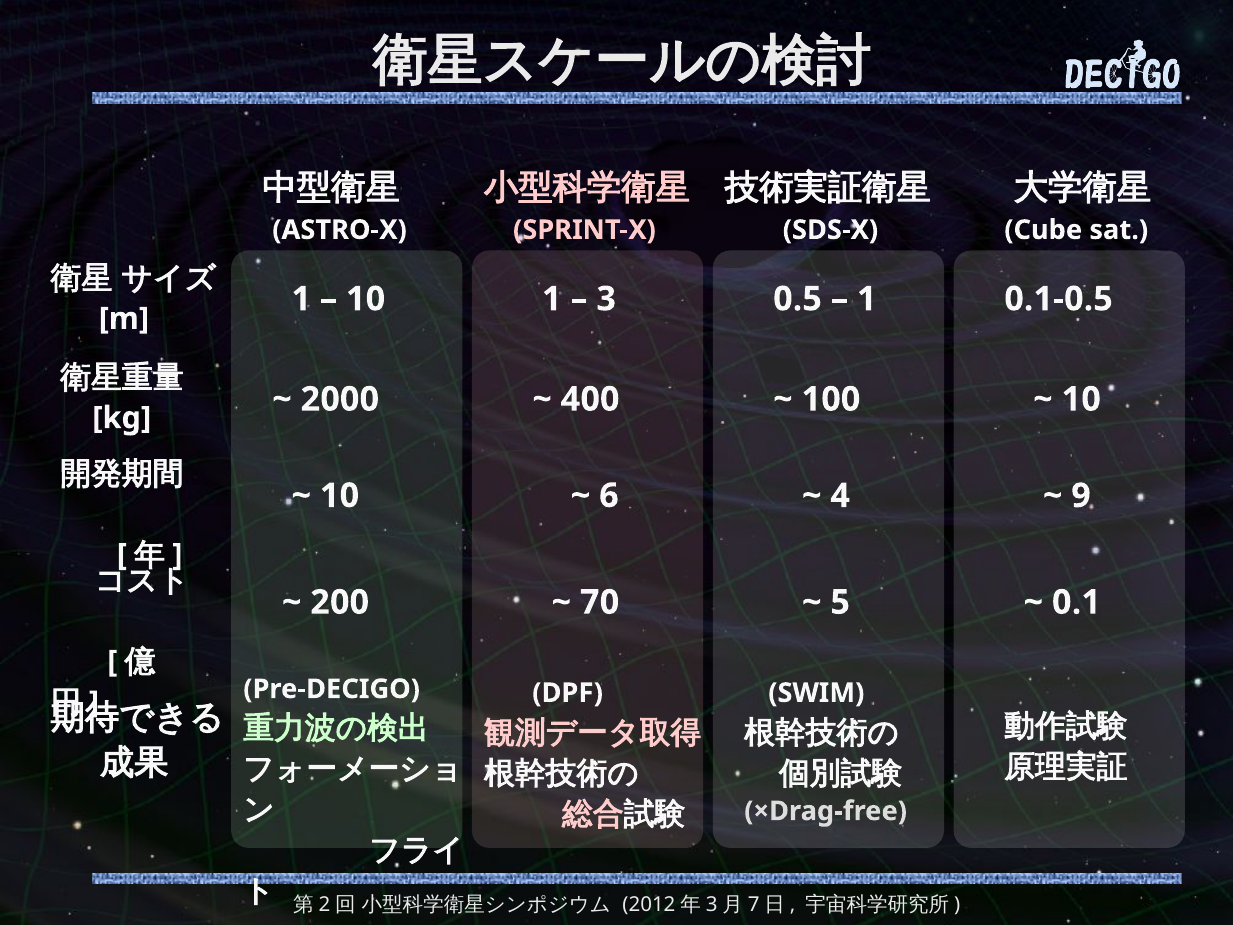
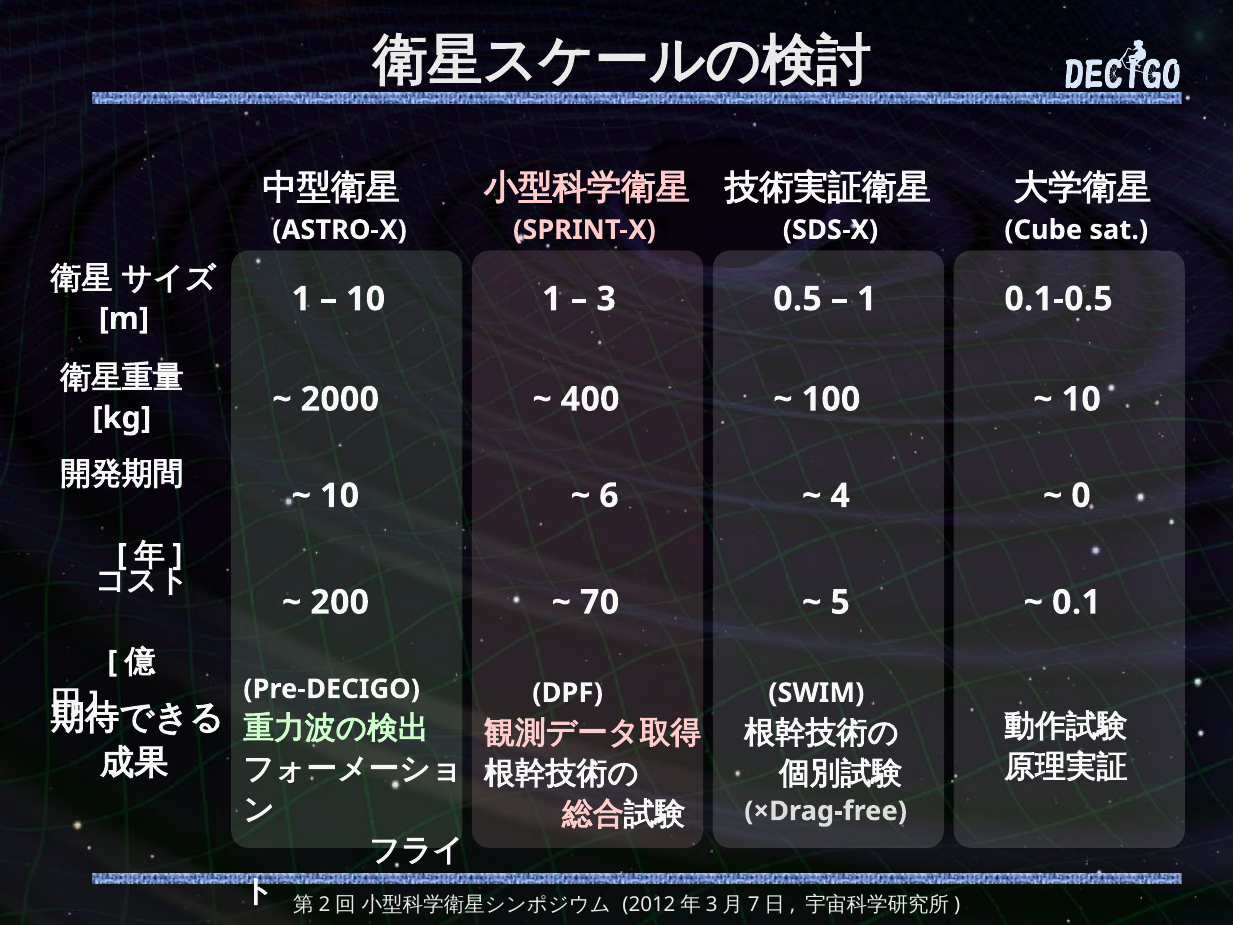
9: 9 -> 0
